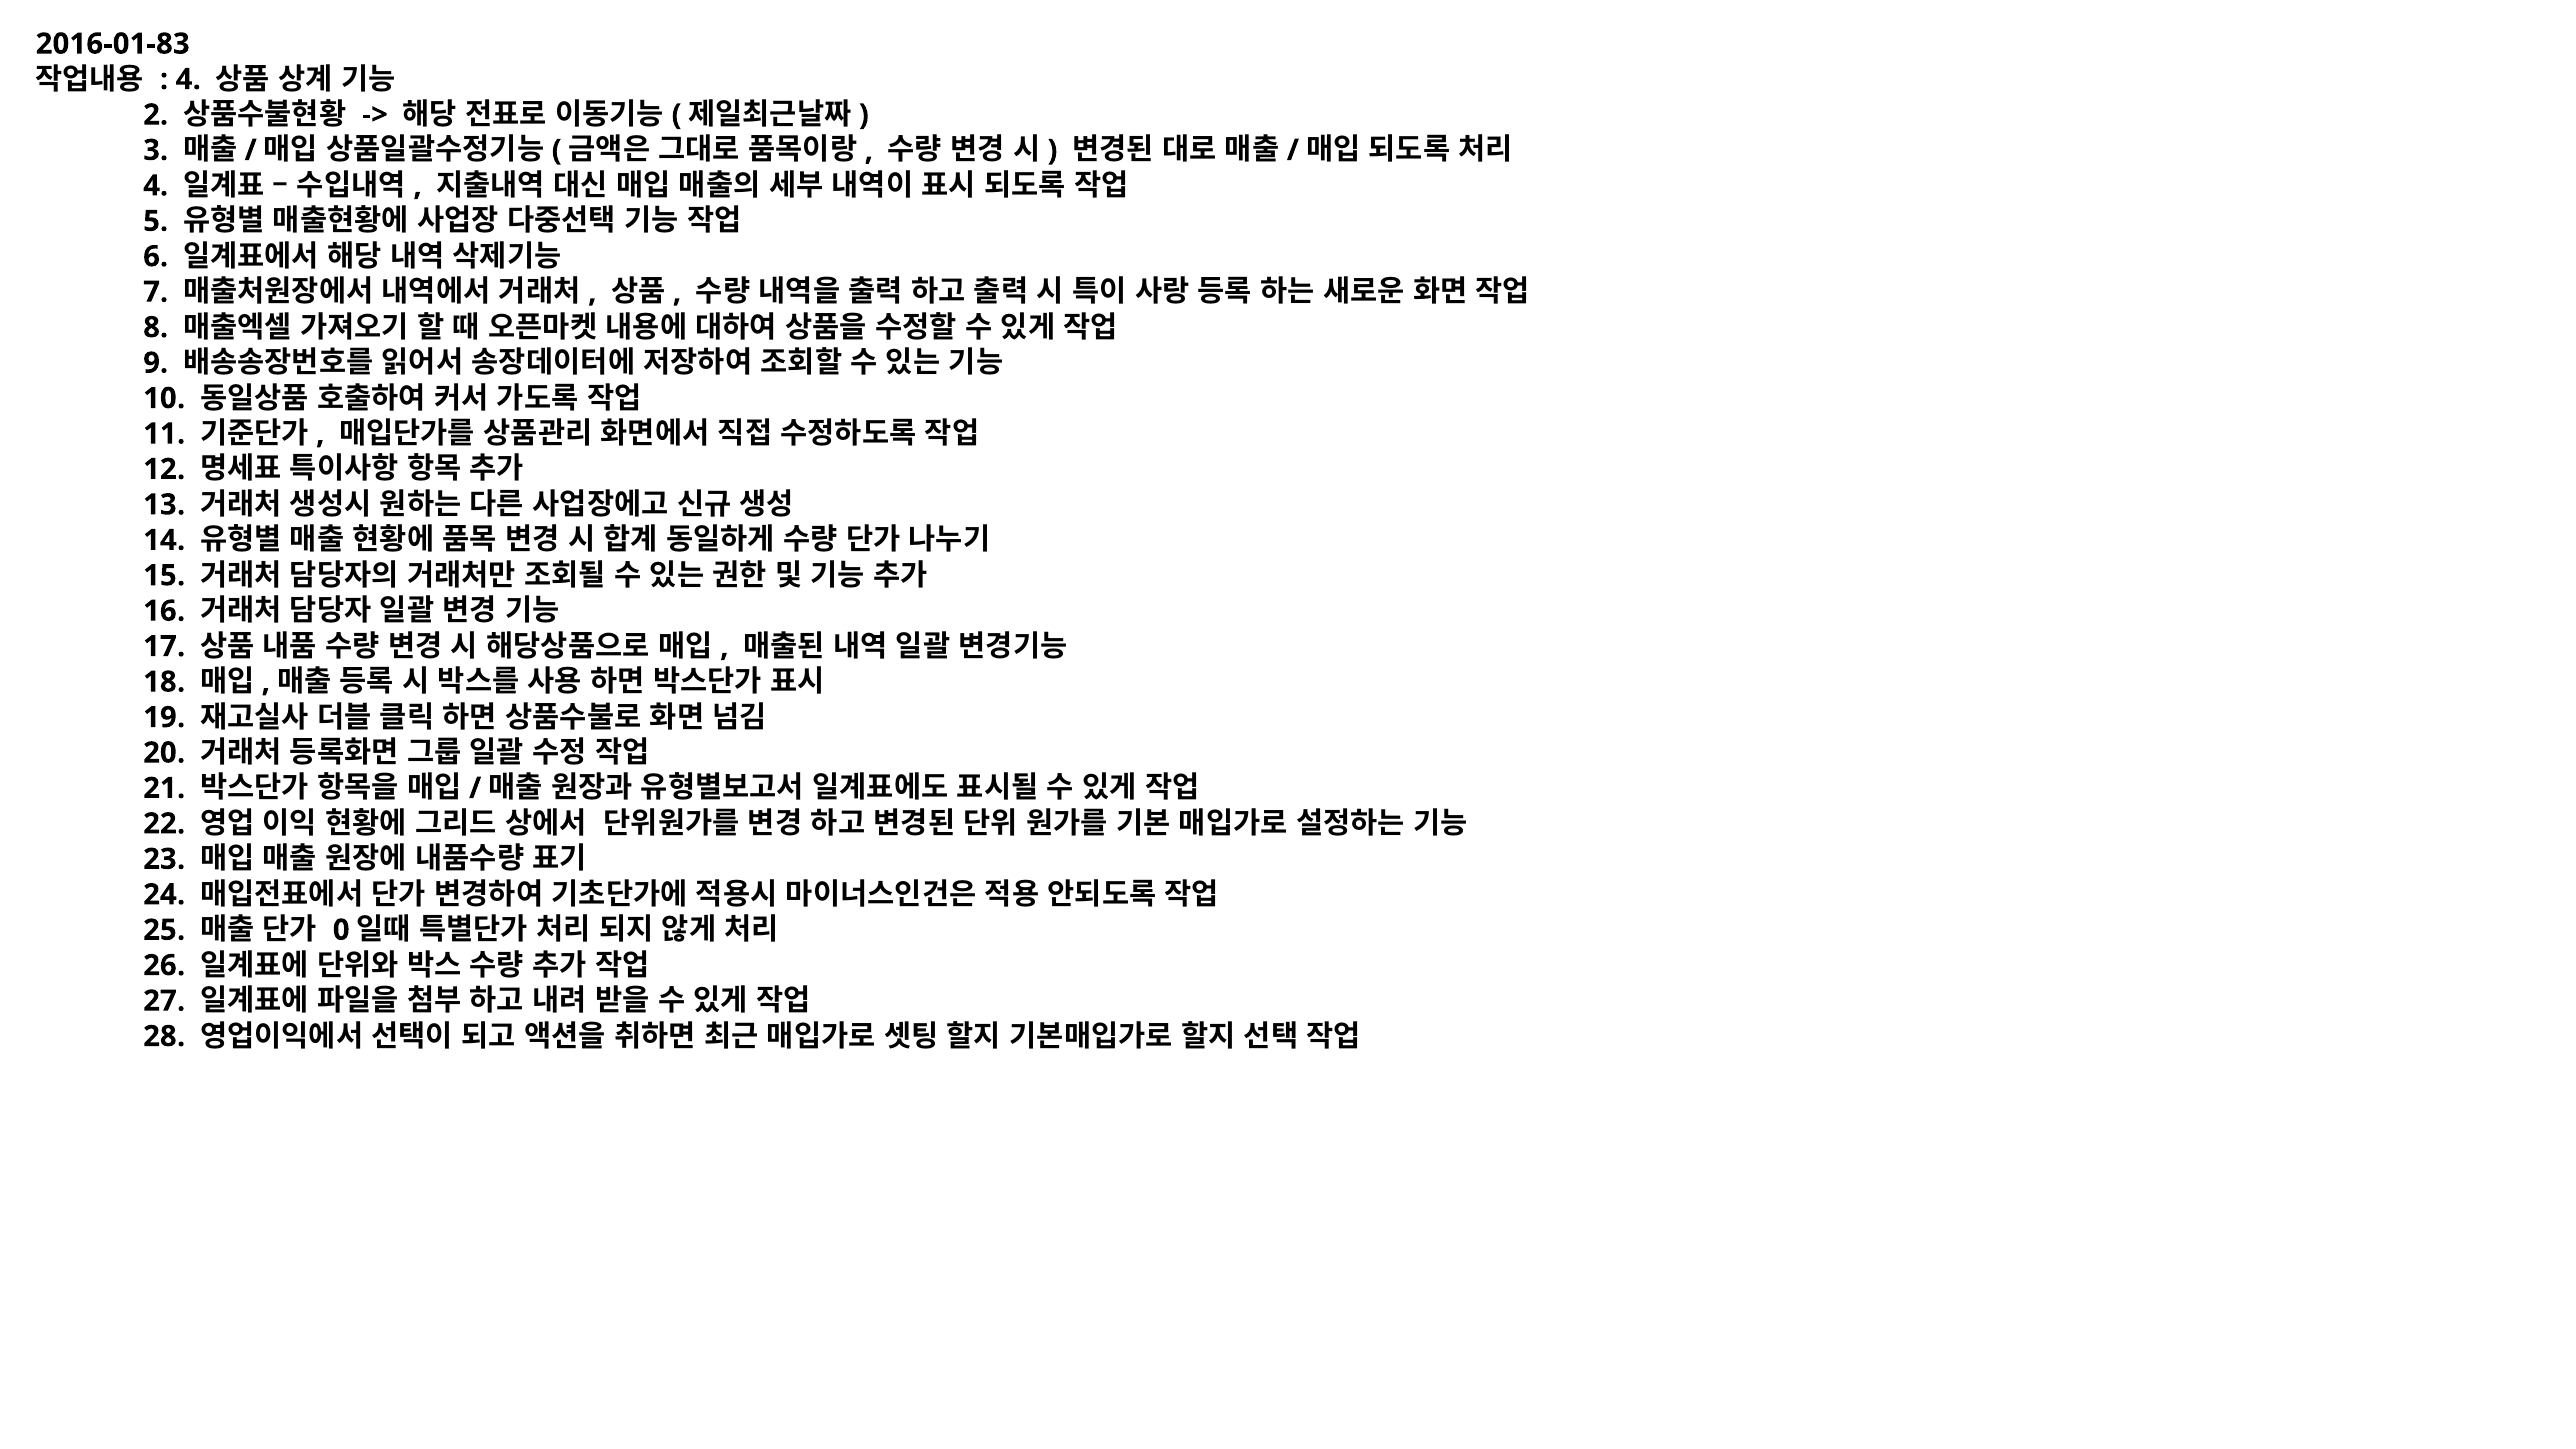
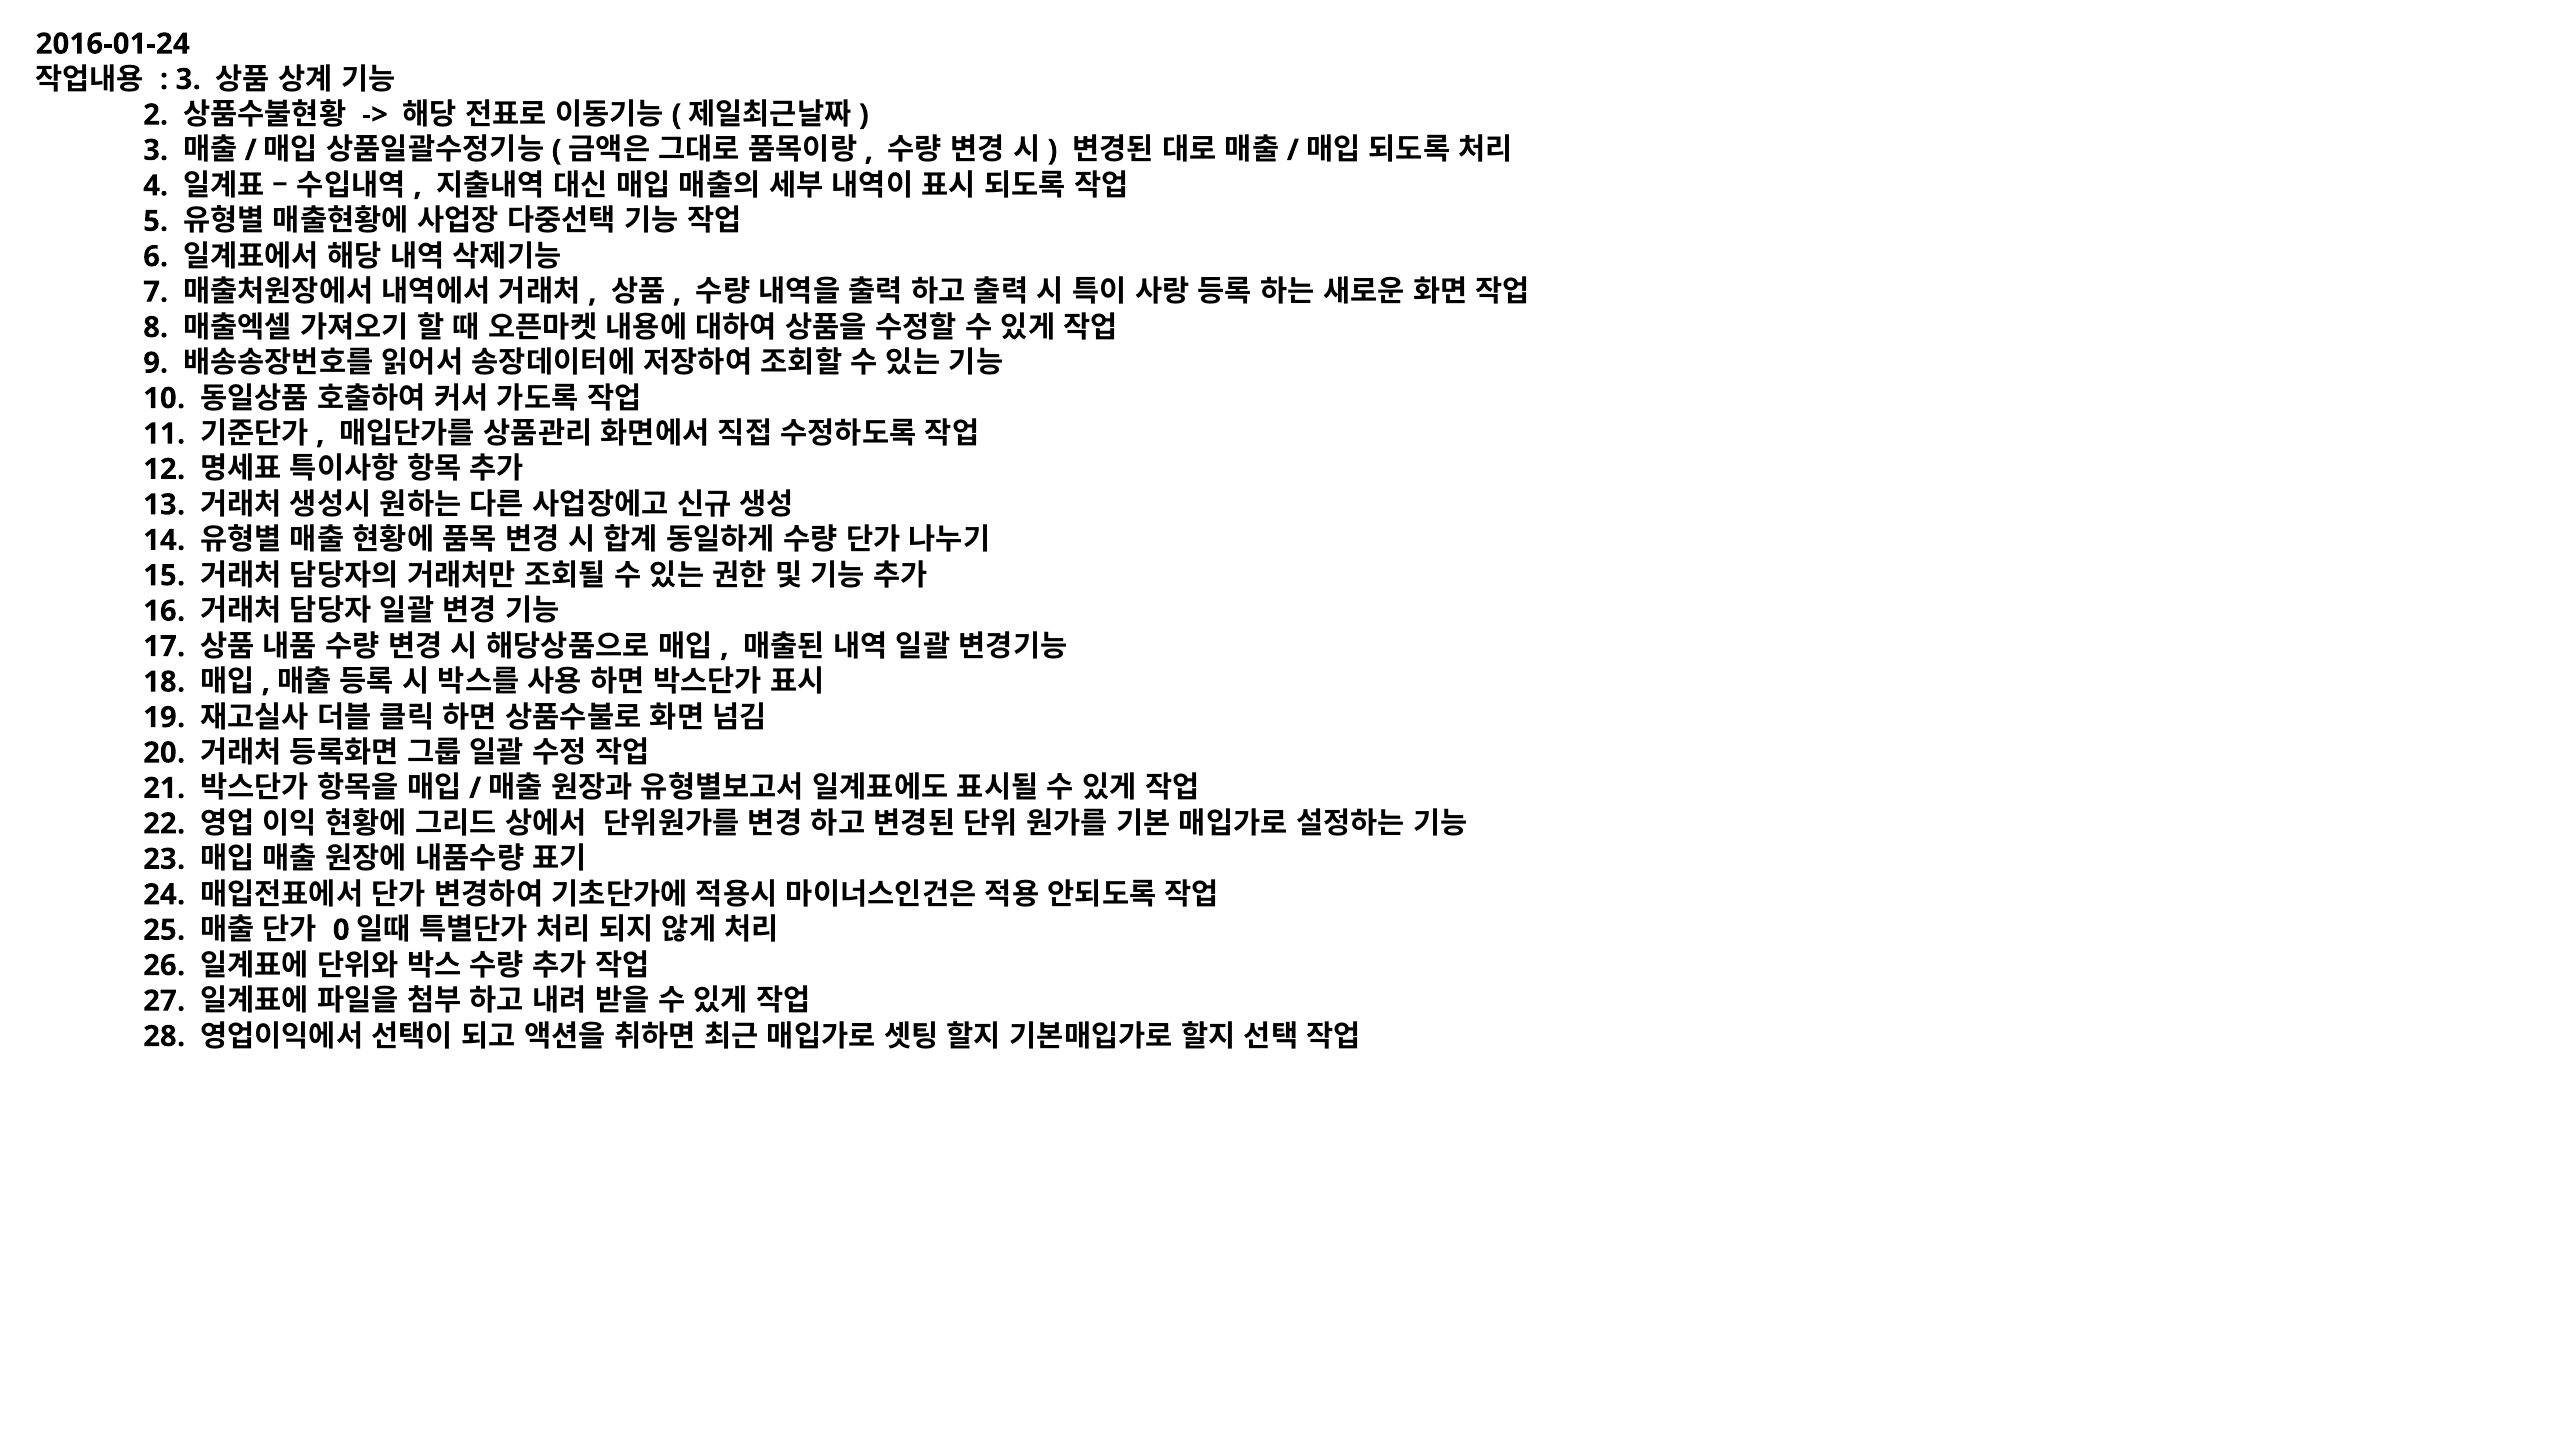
2016-01-83: 2016-01-83 -> 2016-01-24
4 at (188, 79): 4 -> 3
